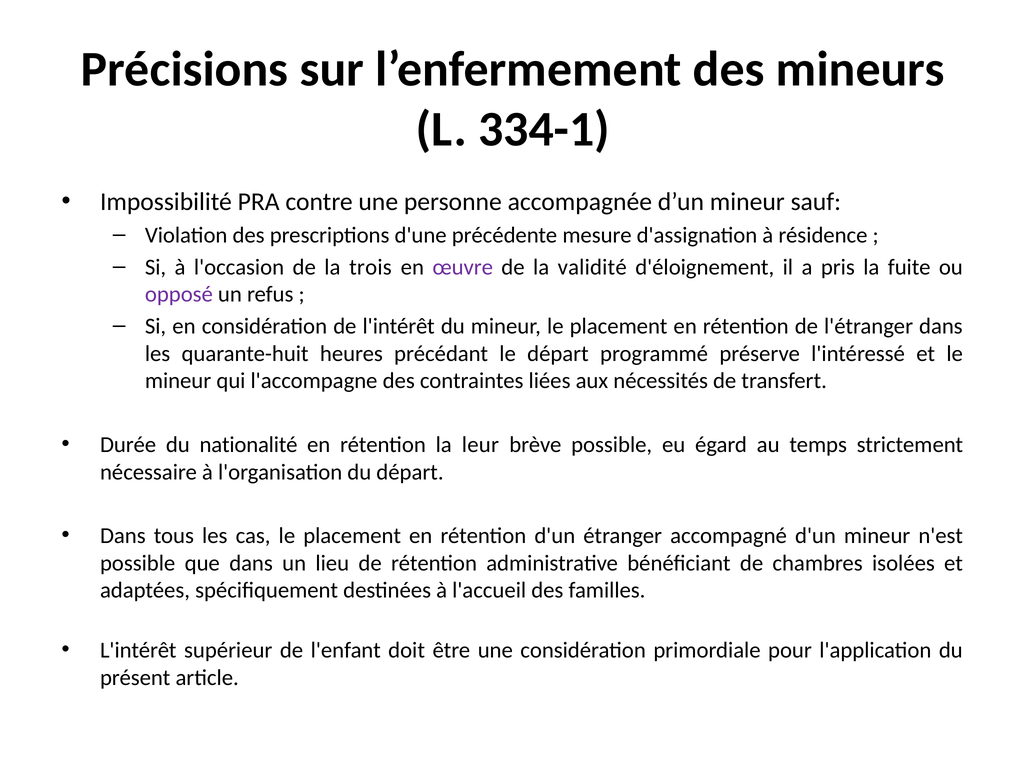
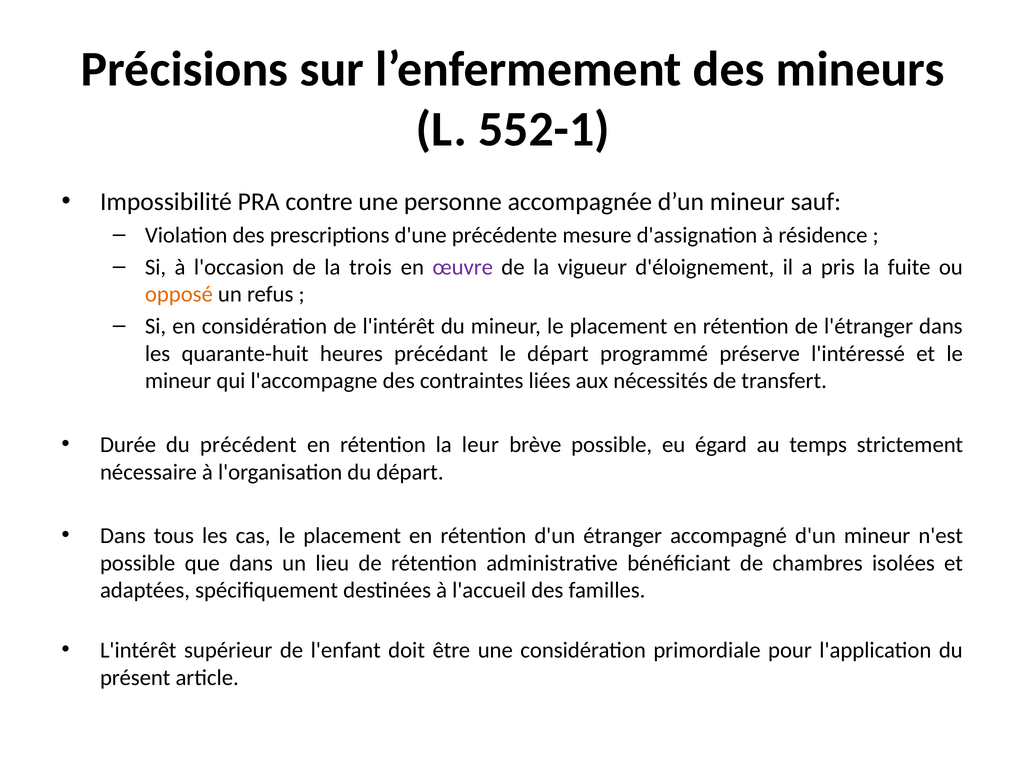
334-1: 334-1 -> 552-1
validité: validité -> vigueur
opposé colour: purple -> orange
nationalité: nationalité -> précédent
